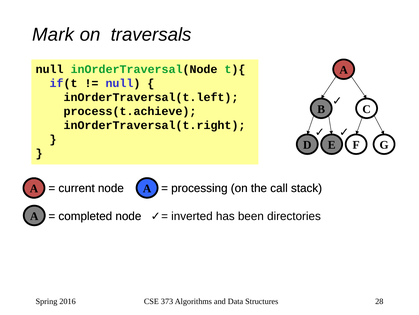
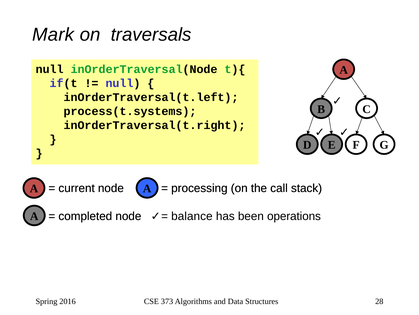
process(t.achieve: process(t.achieve -> process(t.systems
inverted: inverted -> balance
directories: directories -> operations
